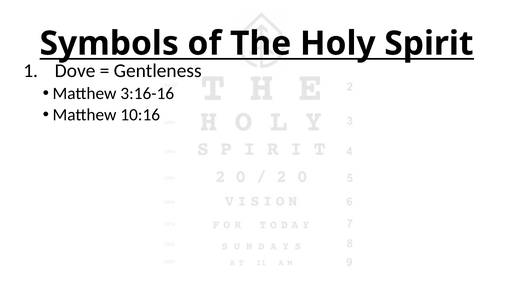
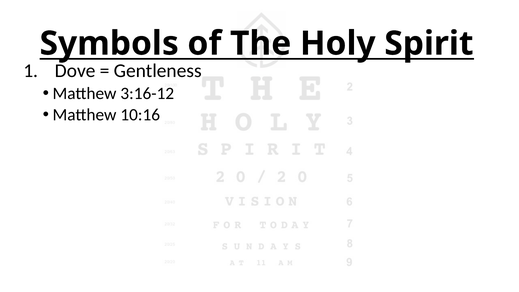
3:16-16: 3:16-16 -> 3:16-12
